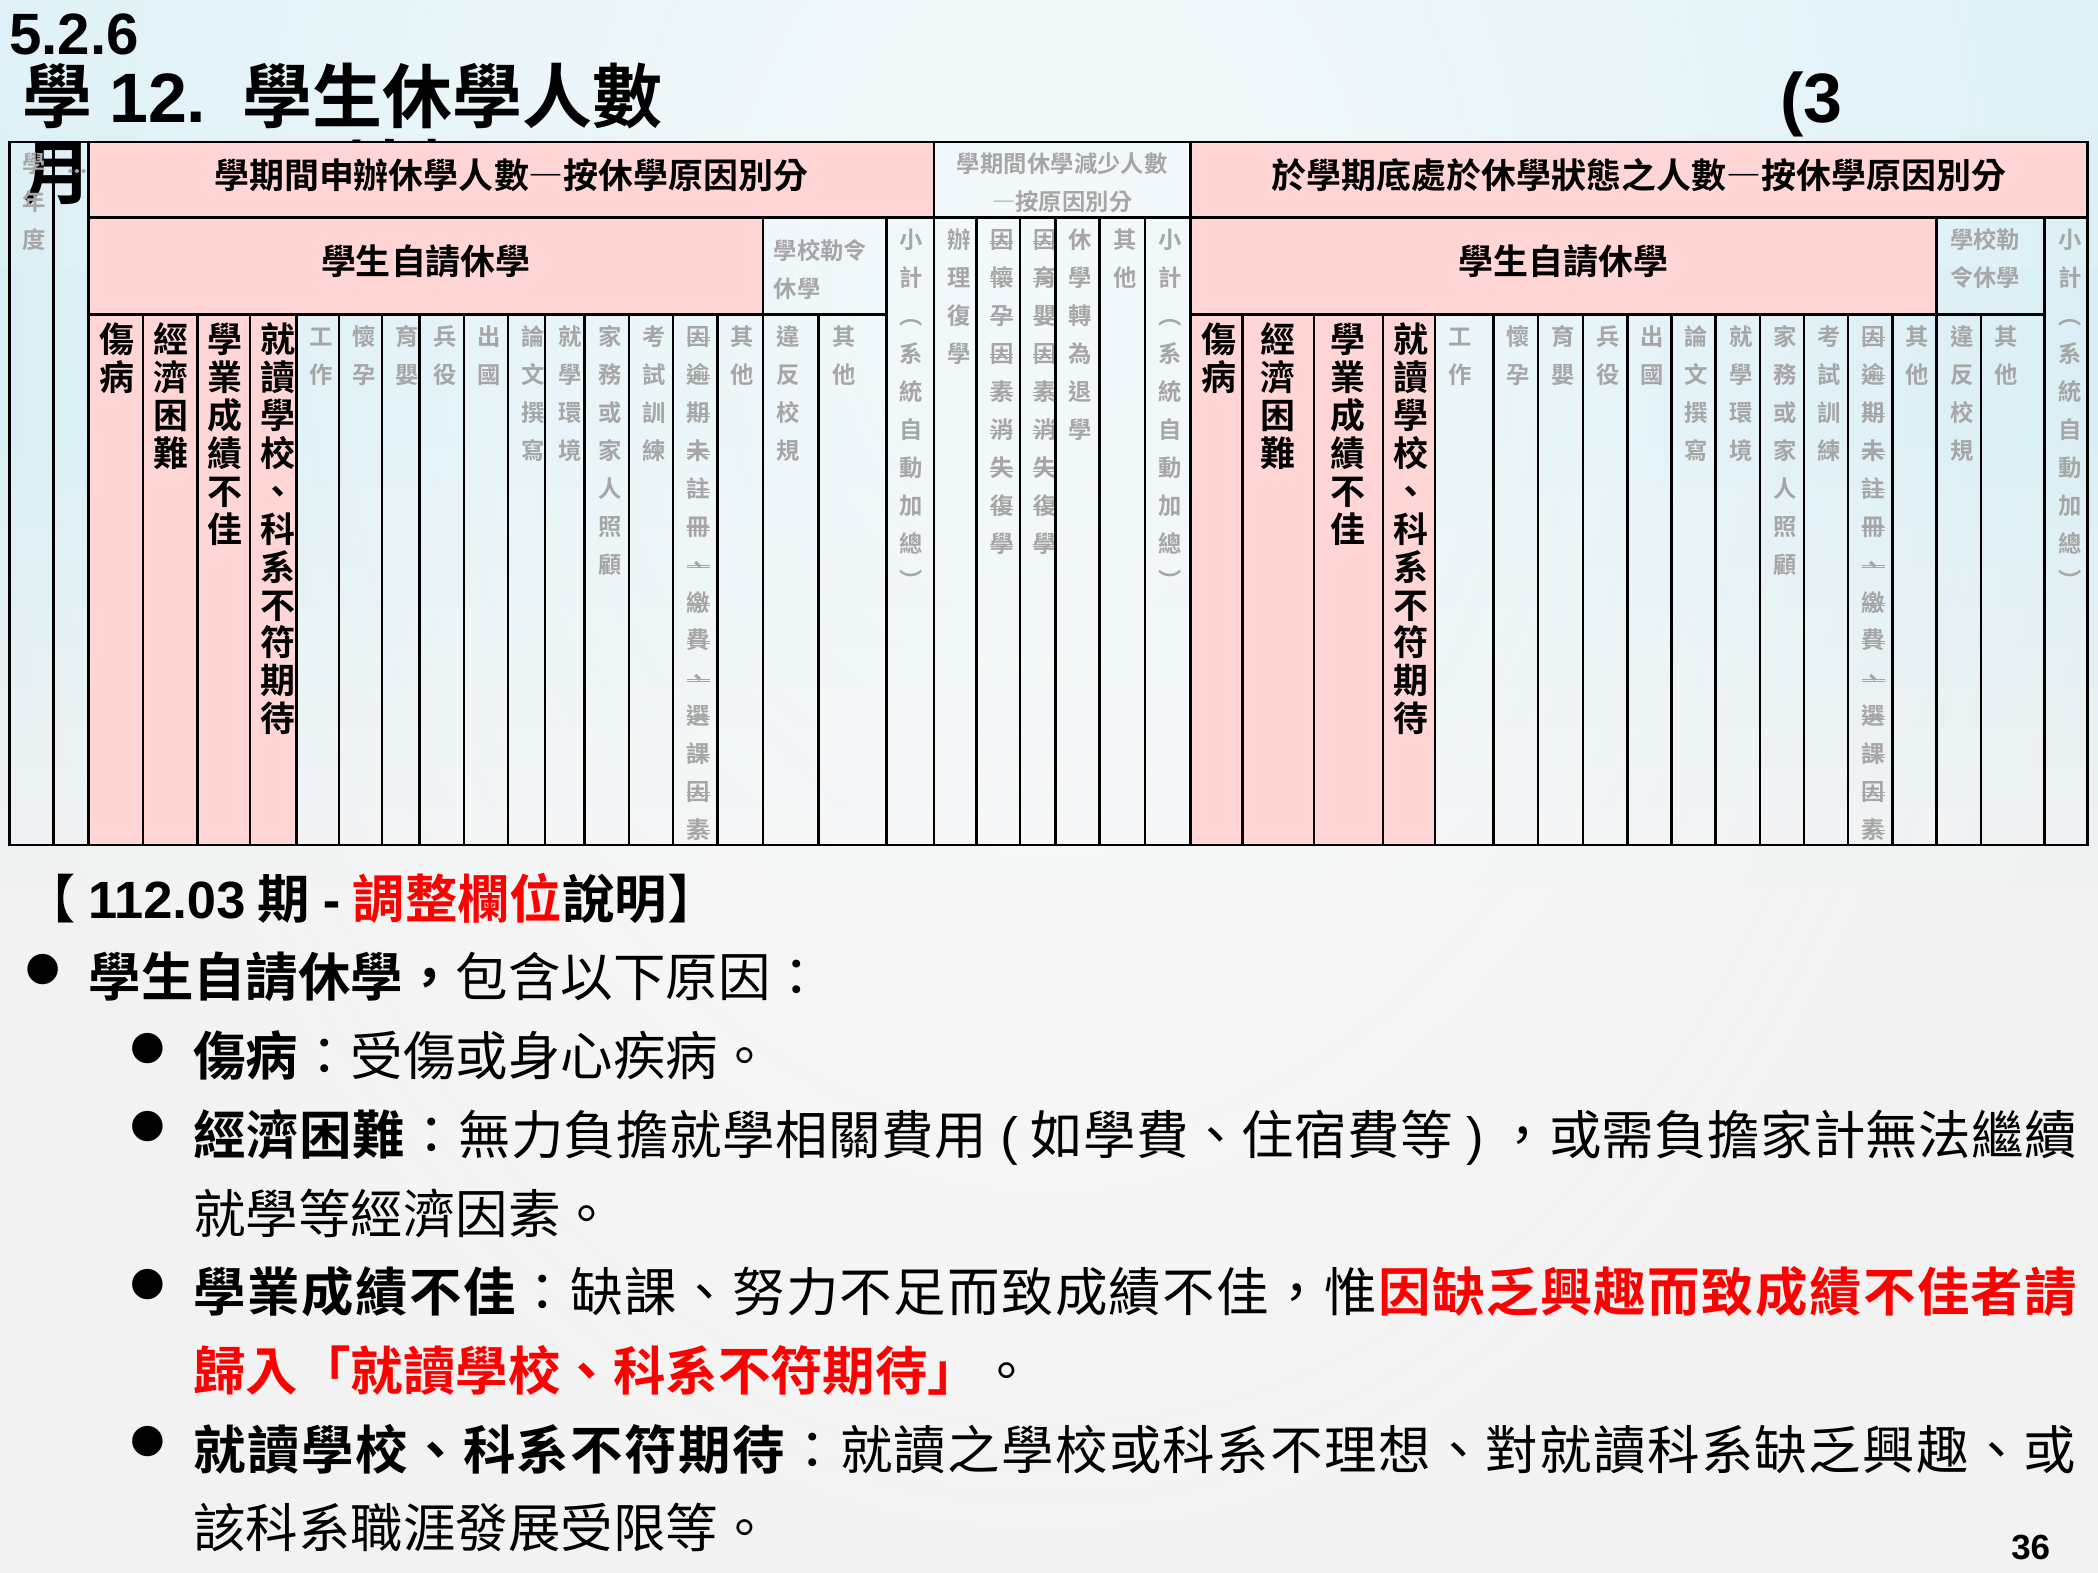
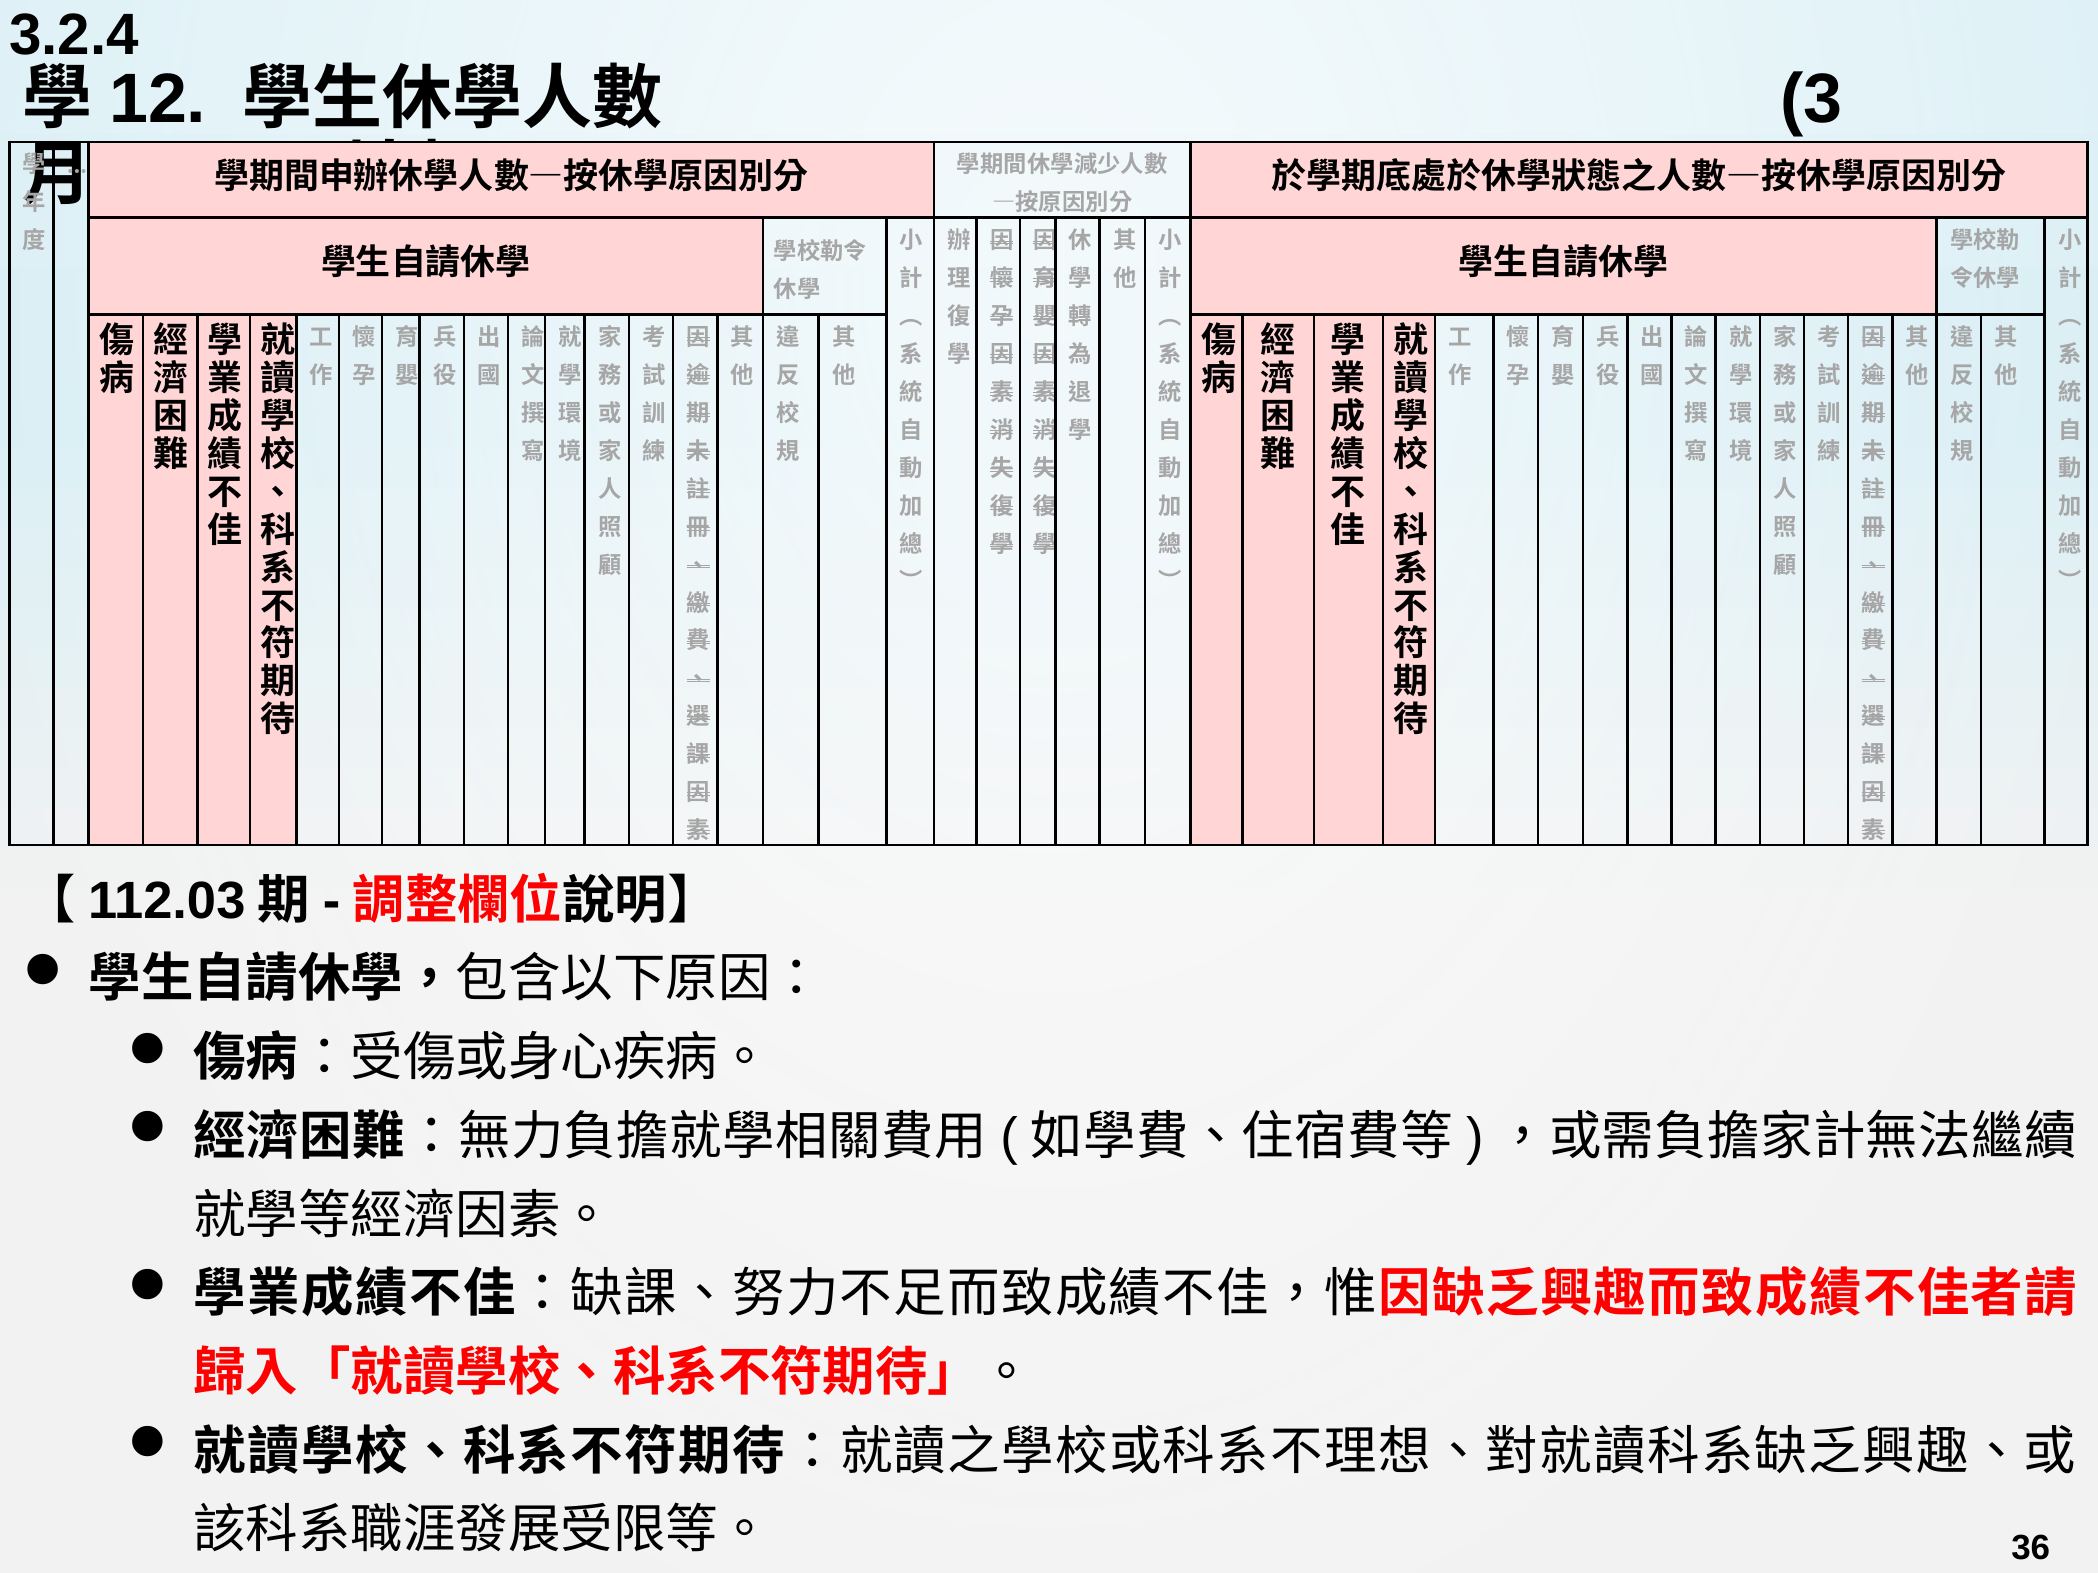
5.2.6: 5.2.6 -> 3.2.4
